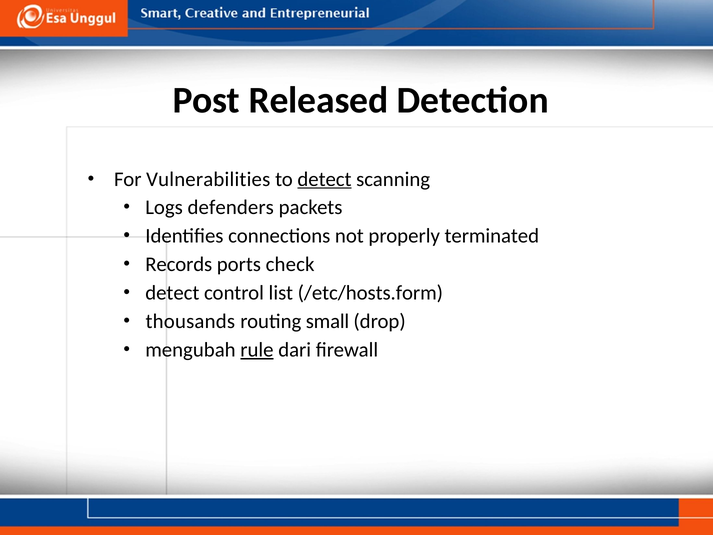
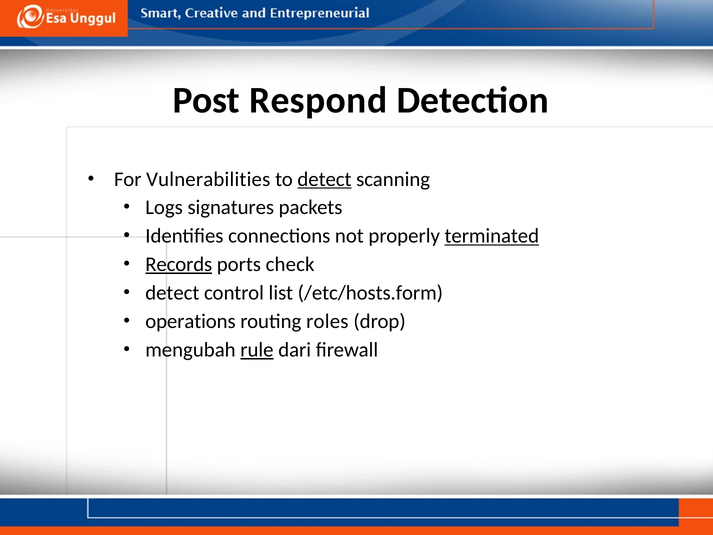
Released: Released -> Respond
defenders: defenders -> signatures
terminated underline: none -> present
Records underline: none -> present
thousands: thousands -> operations
small: small -> roles
